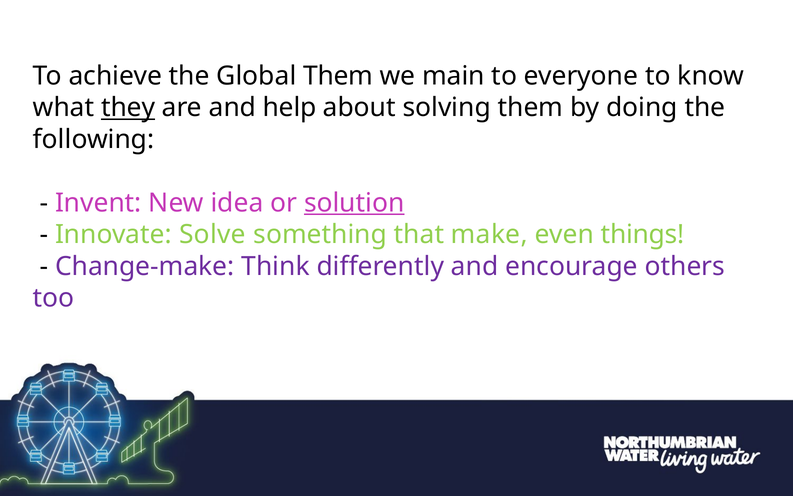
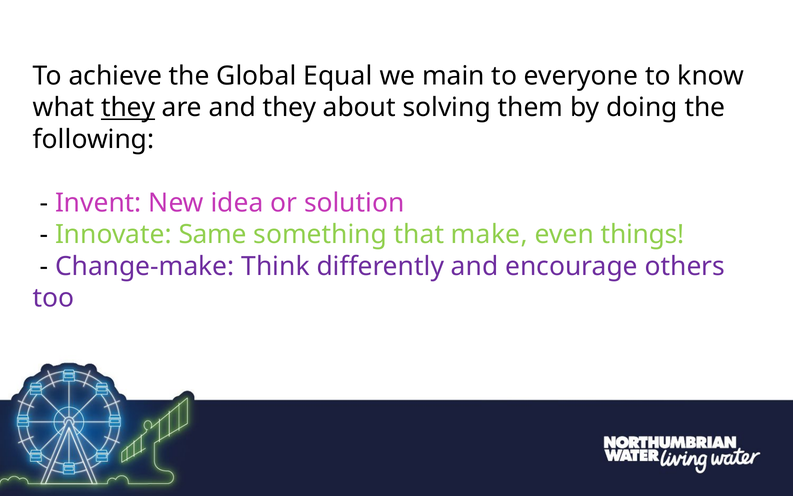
Global Them: Them -> Equal
and help: help -> they
solution underline: present -> none
Solve: Solve -> Same
